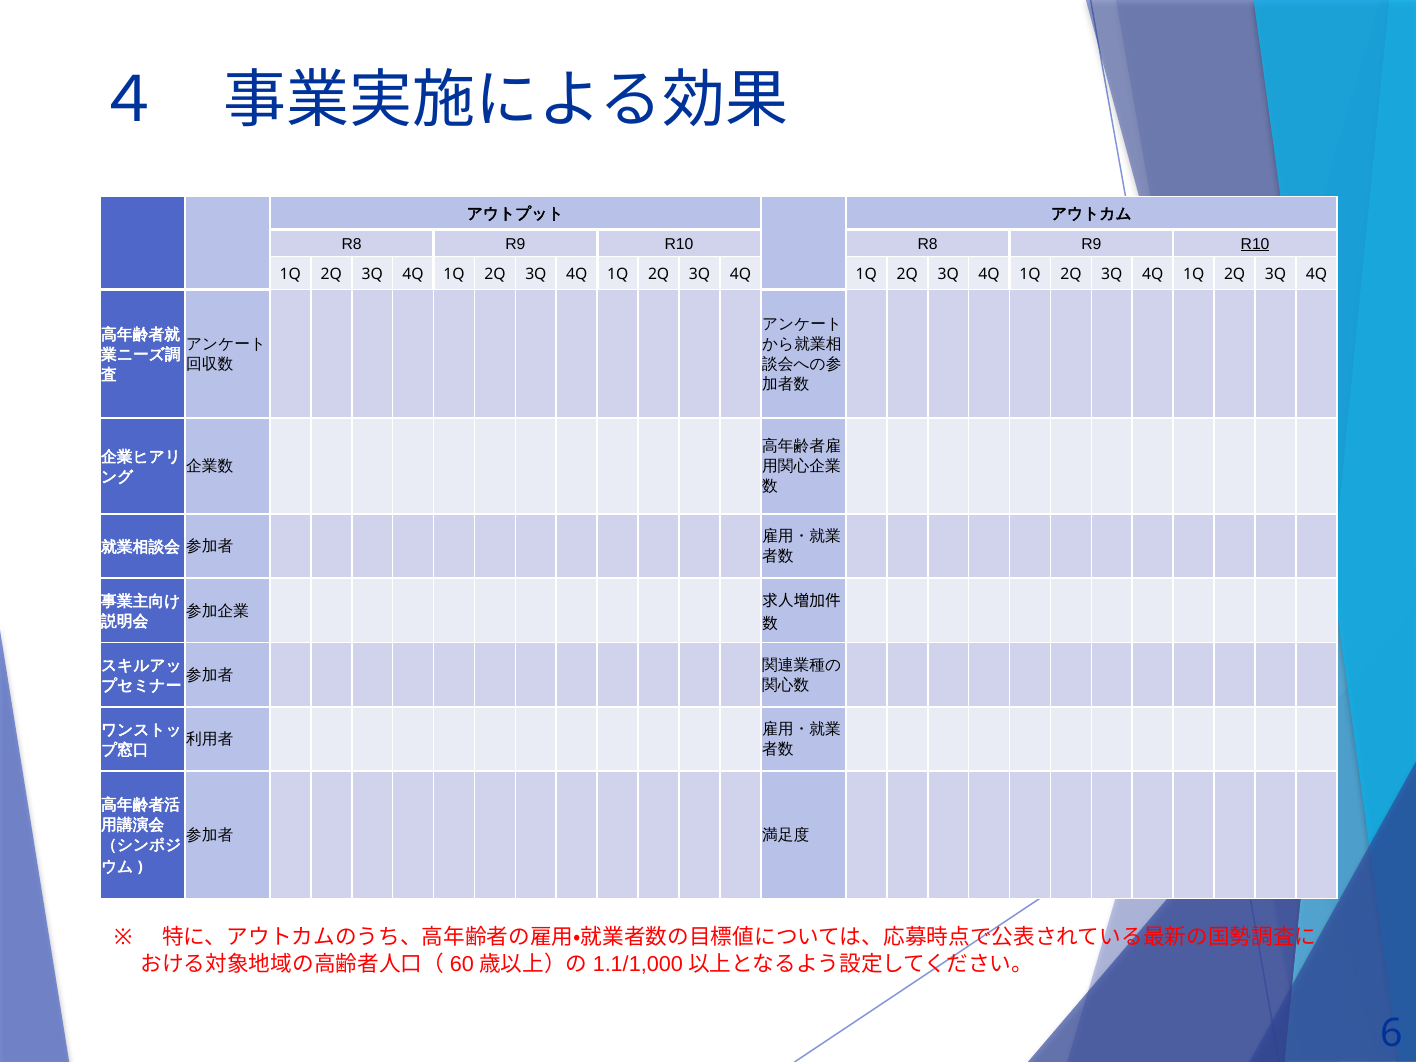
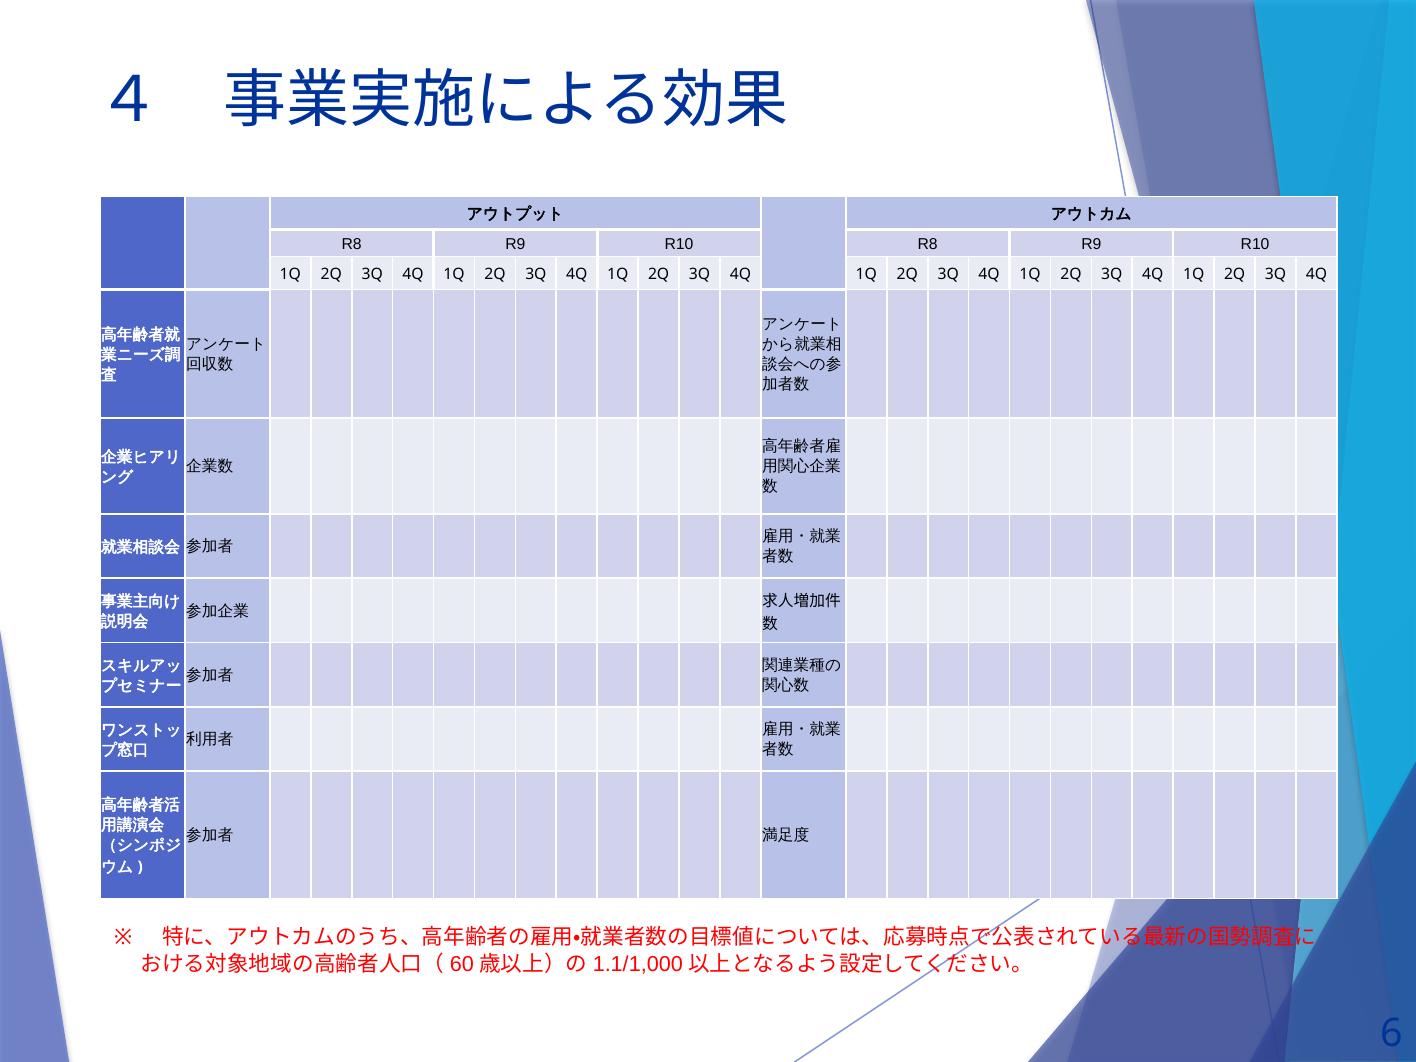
R10 at (1255, 244) underline: present -> none
